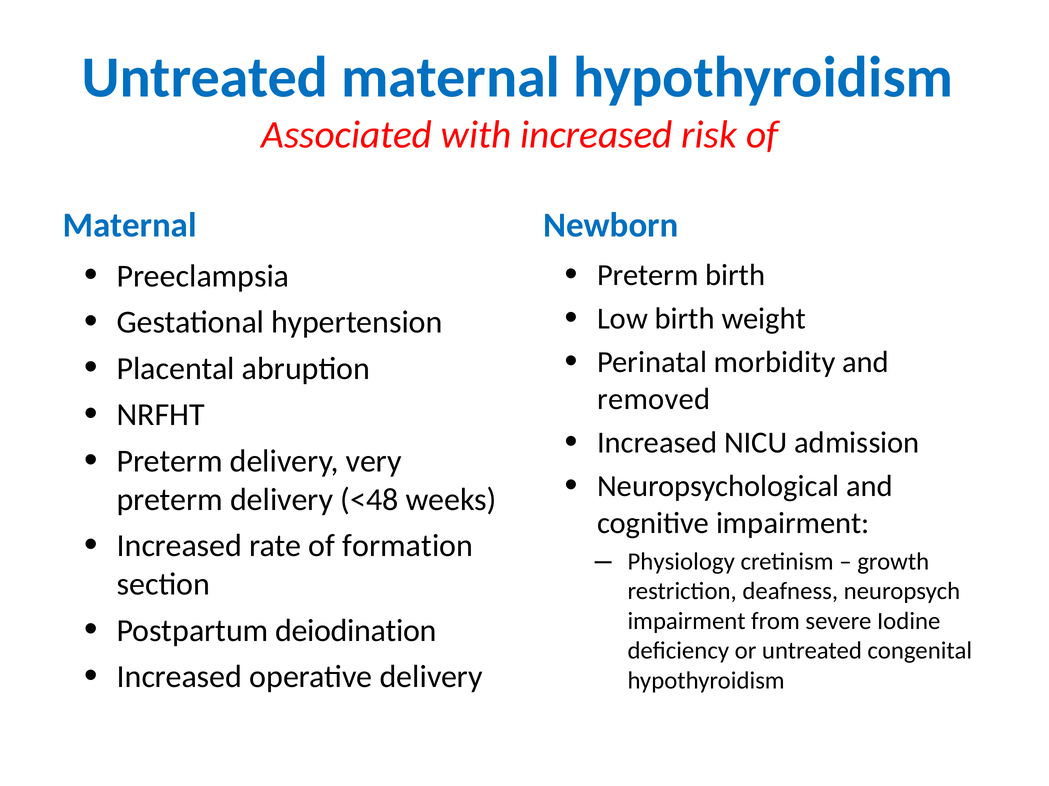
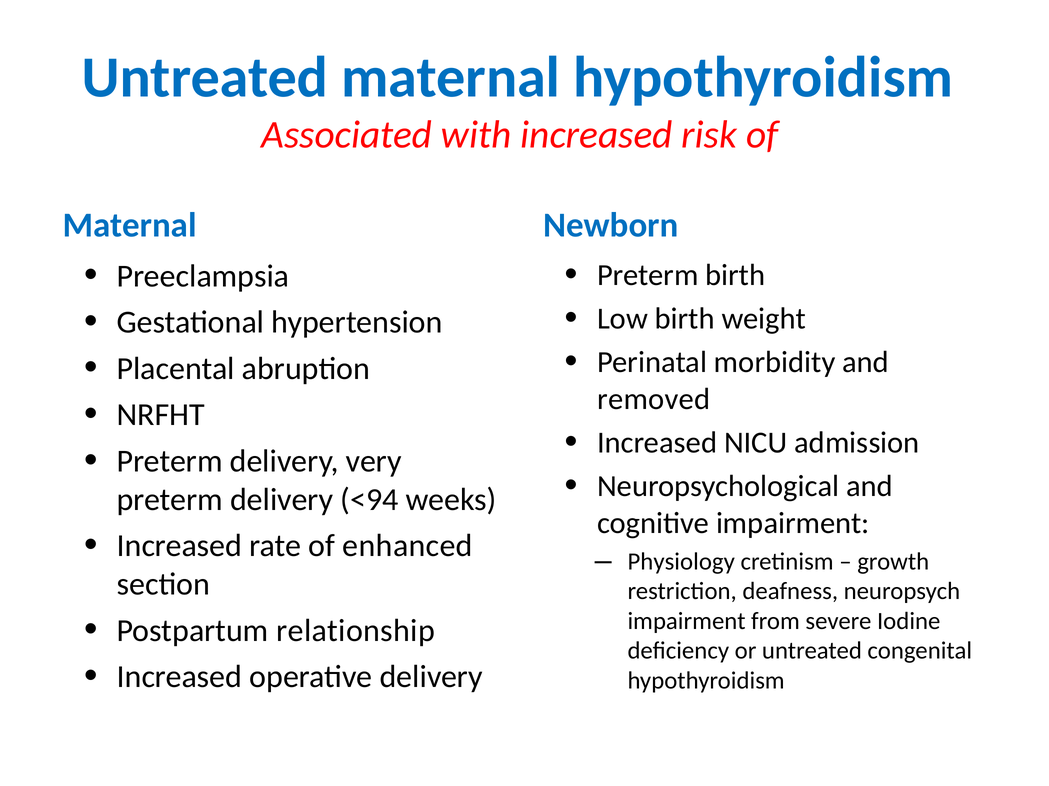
<48: <48 -> <94
formation: formation -> enhanced
deiodination: deiodination -> relationship
